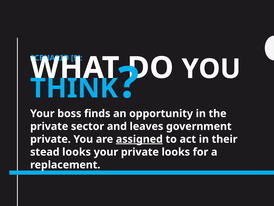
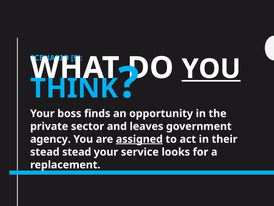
YOU at (211, 69) underline: none -> present
private at (50, 139): private -> agency
stead looks: looks -> stead
your private: private -> service
